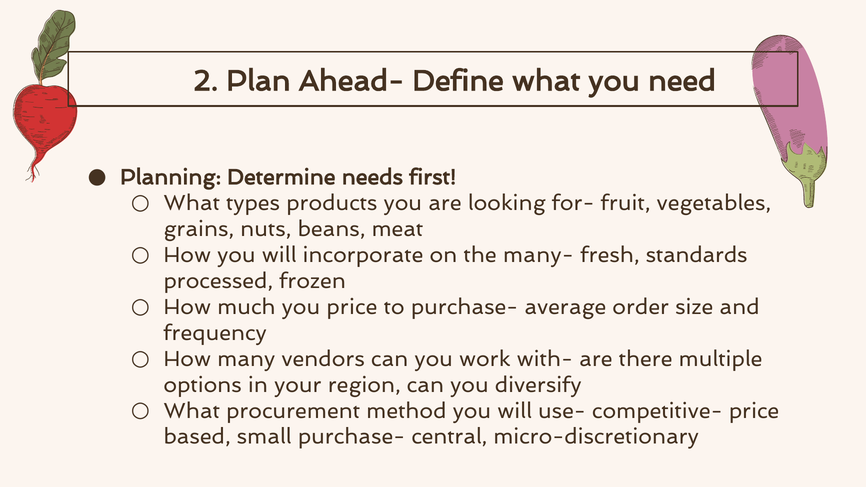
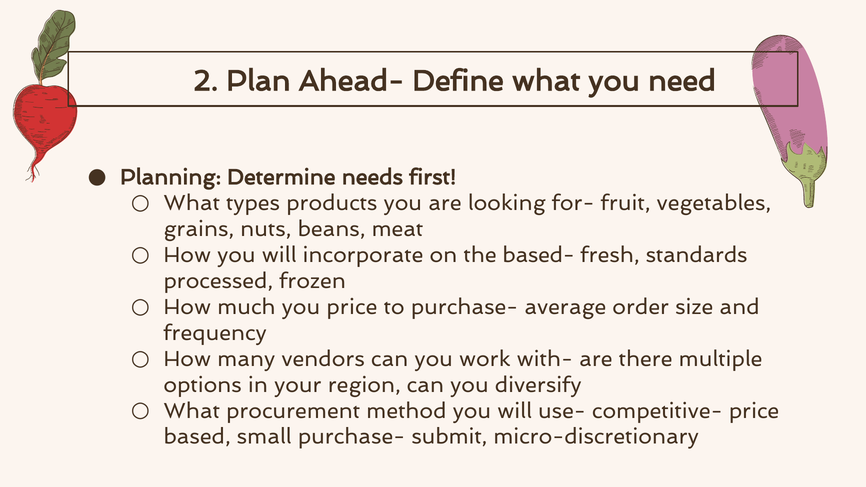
many-: many- -> based-
central: central -> submit
